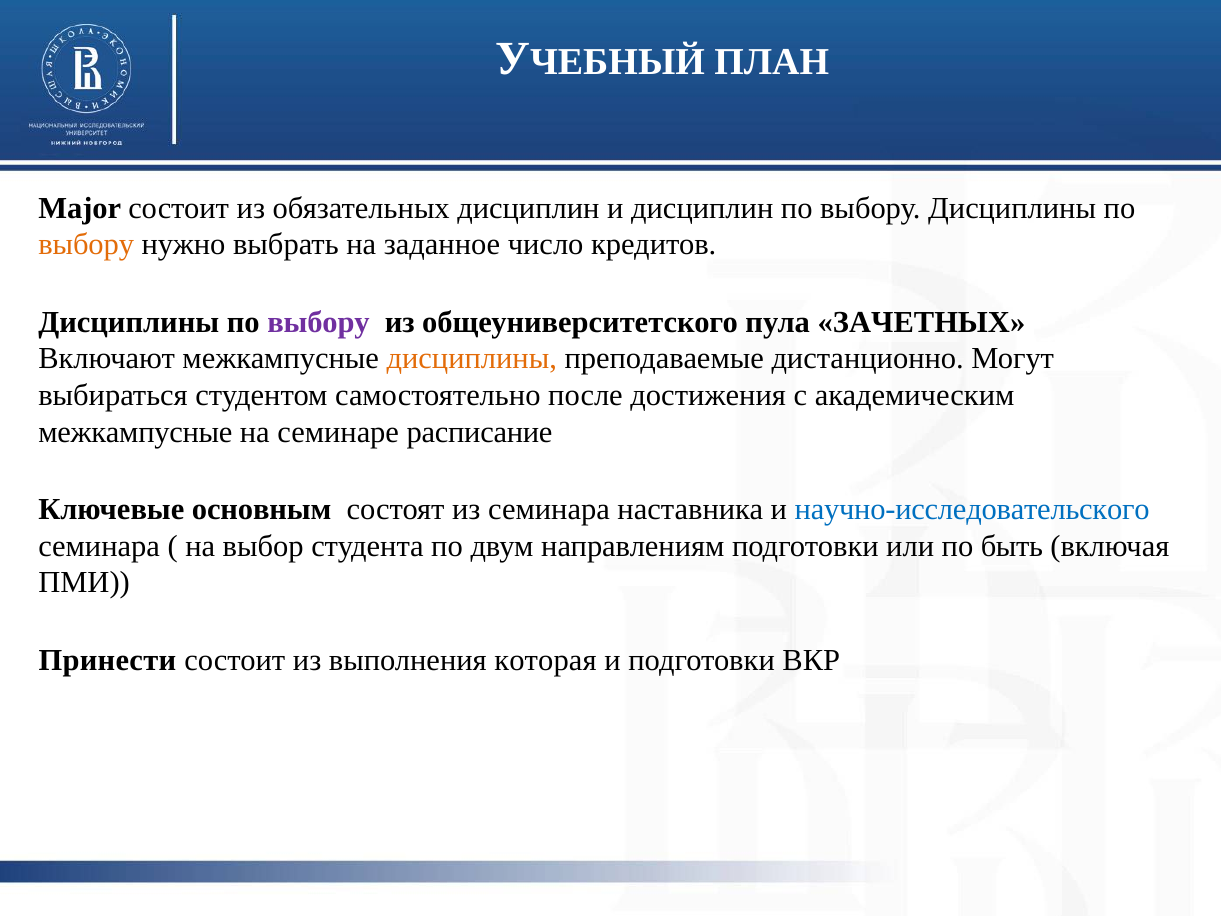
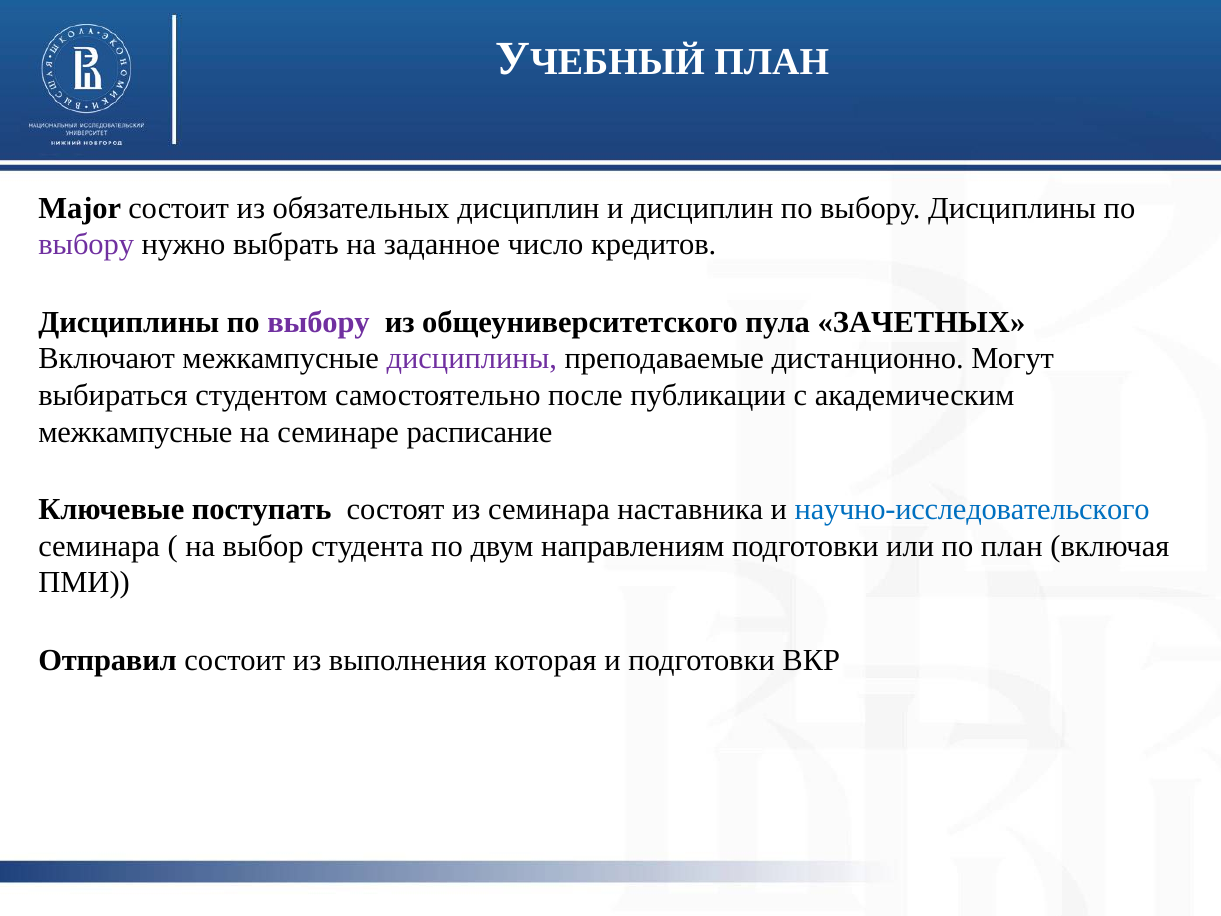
выбору at (86, 245) colour: orange -> purple
дисциплины at (472, 359) colour: orange -> purple
достижения: достижения -> публикации
основным: основным -> поступать
по быть: быть -> план
Принести: Принести -> Отправил
